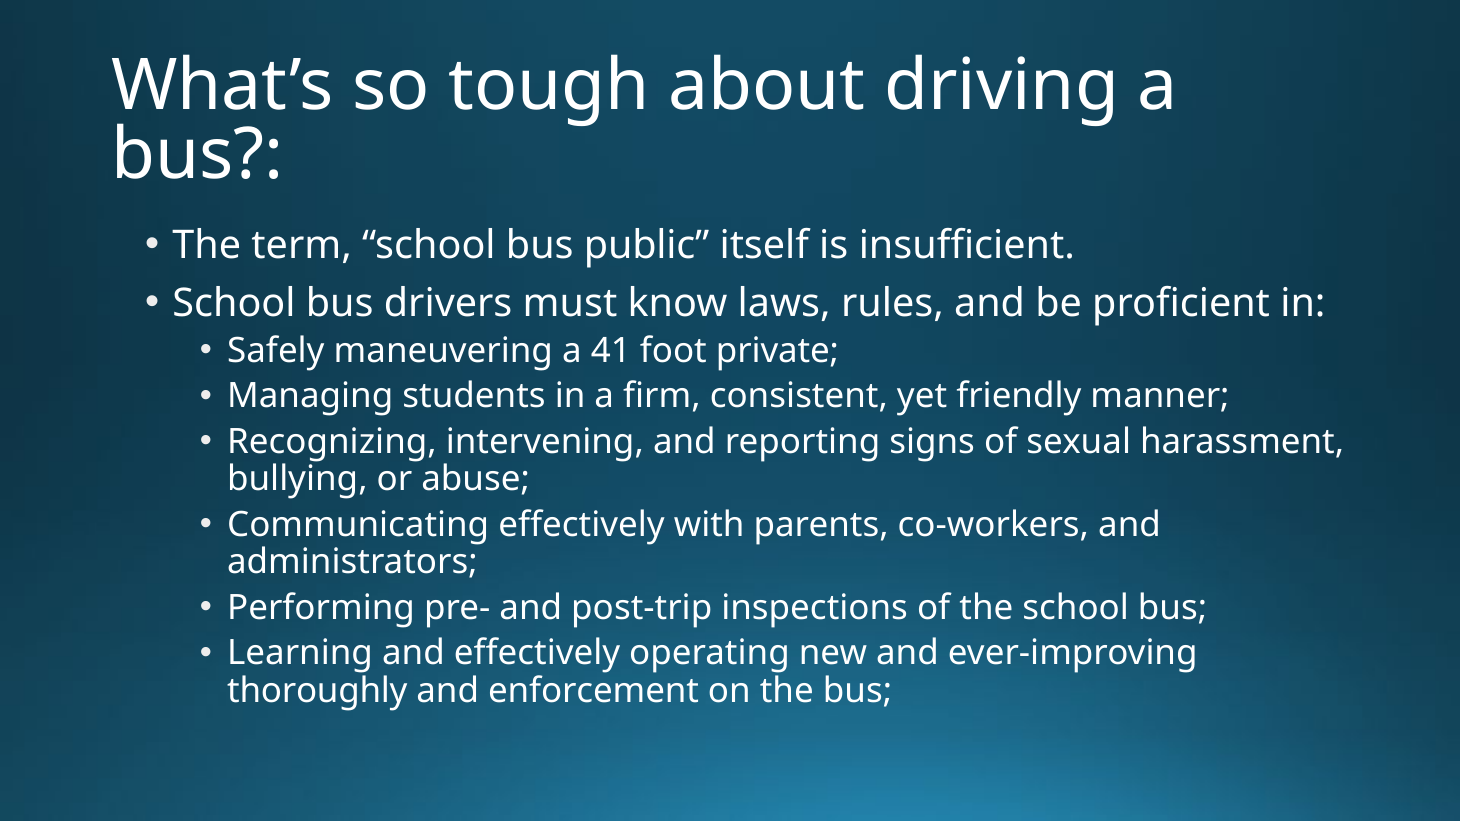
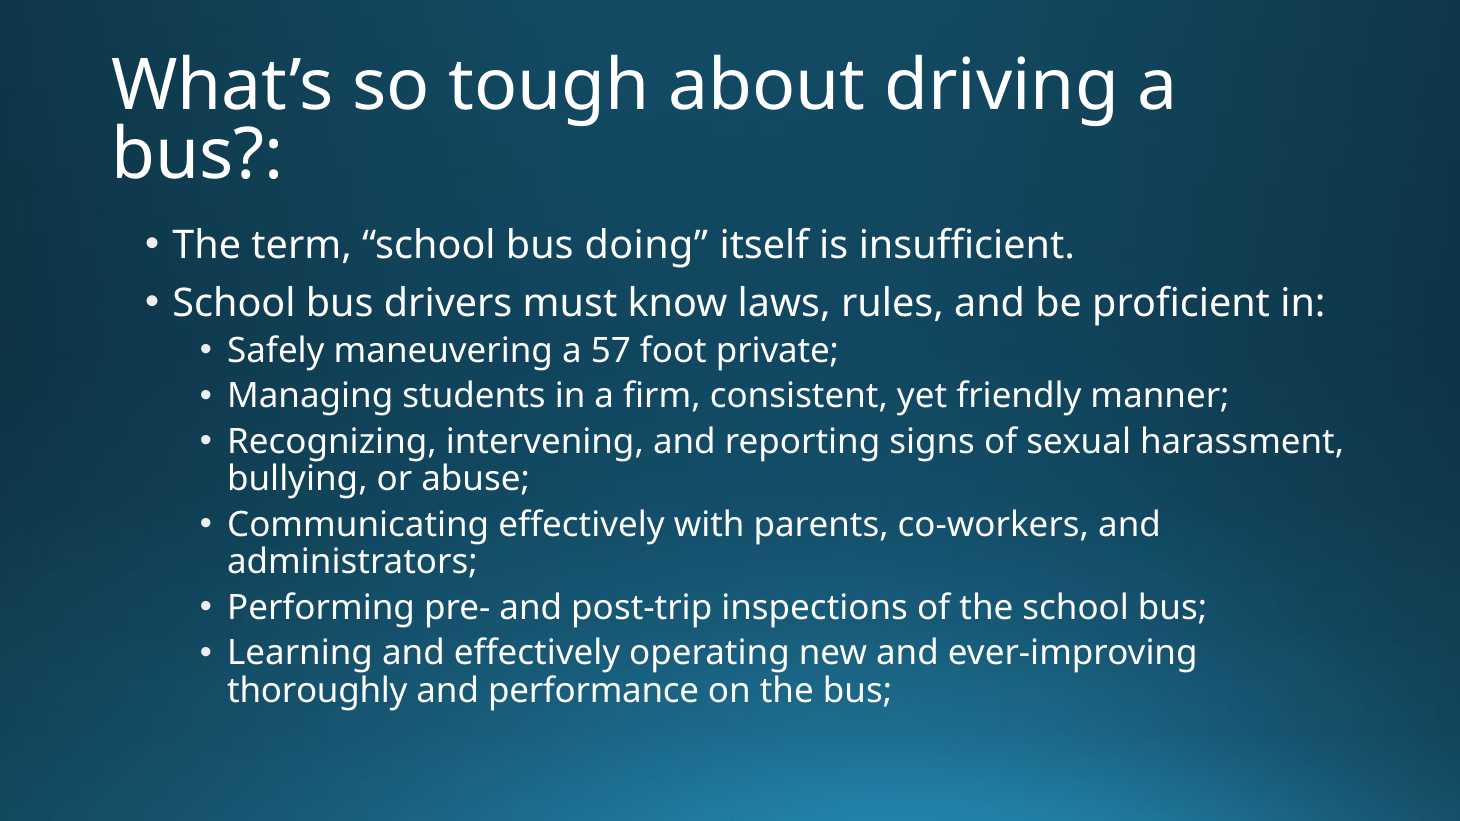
public: public -> doing
41: 41 -> 57
enforcement: enforcement -> performance
